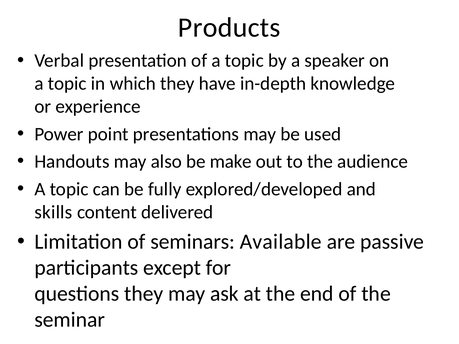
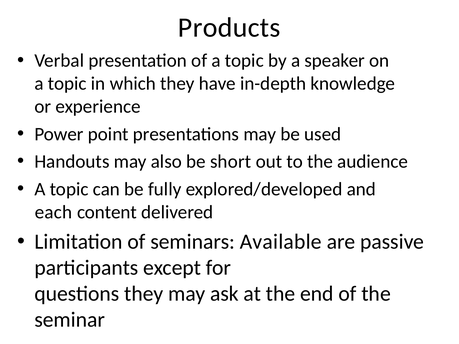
make: make -> short
skills: skills -> each
